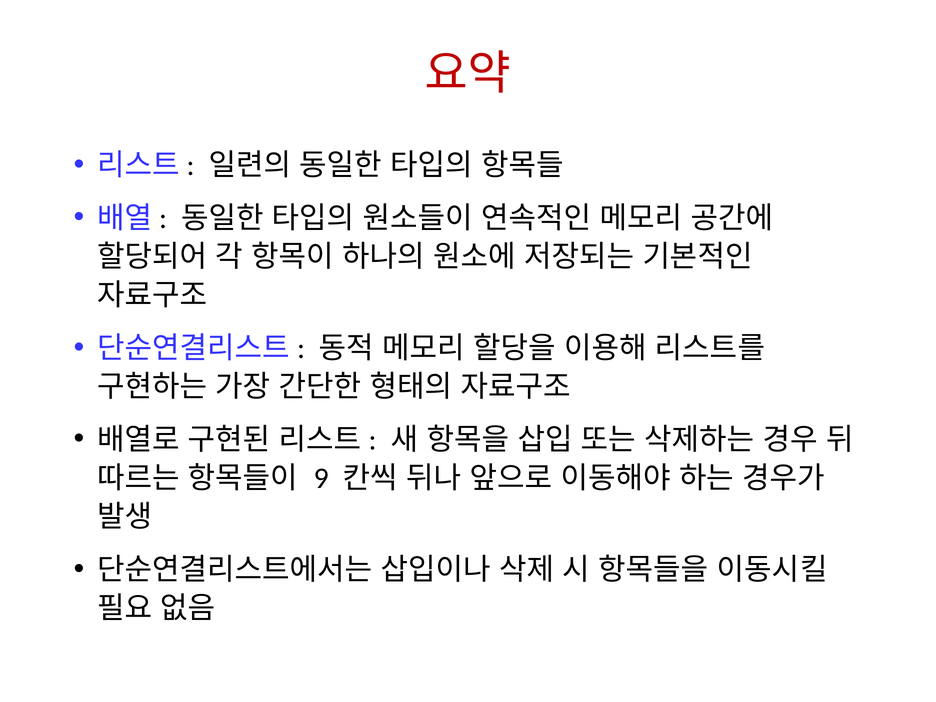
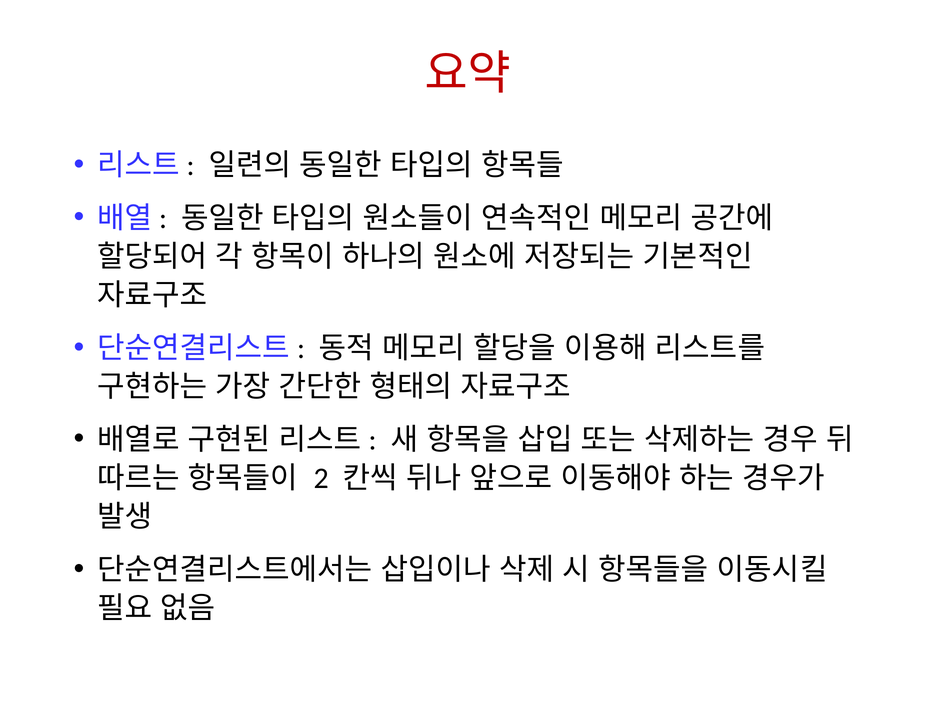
9: 9 -> 2
